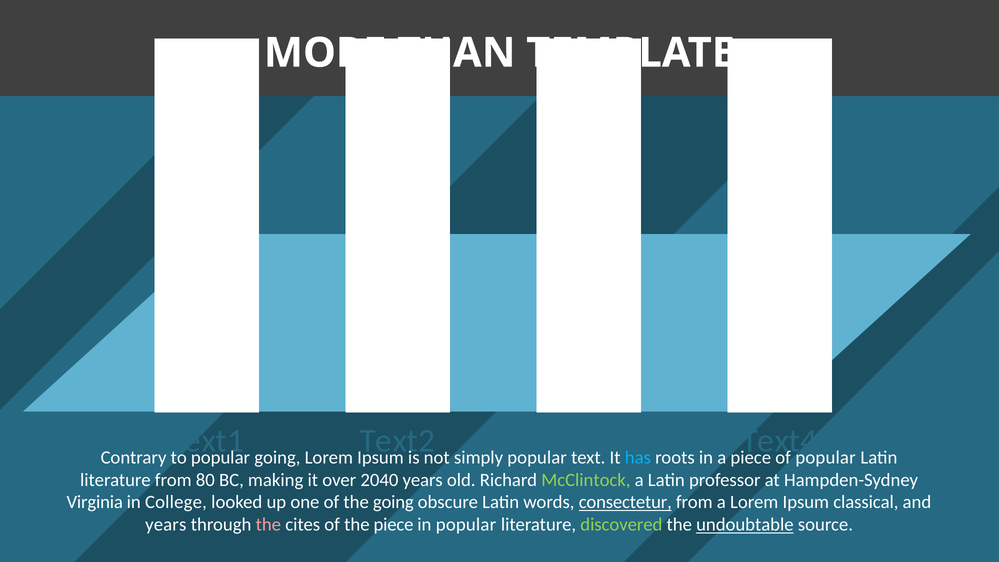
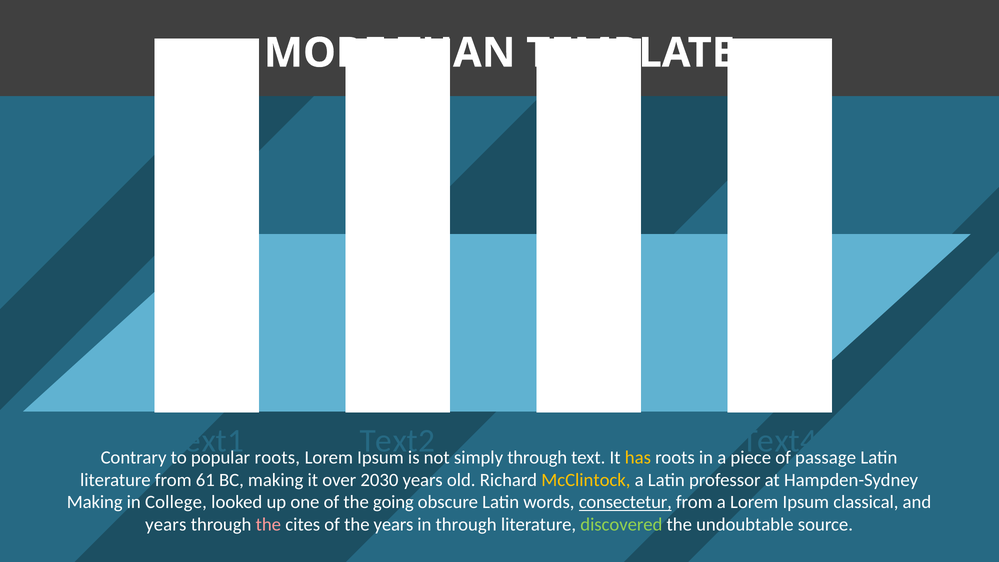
going at (277, 457): going -> roots
simply popular: popular -> through
has colour: light blue -> yellow
popular at (826, 457): popular -> passage
80: 80 -> 61
2040: 2040 -> 2030
McClintock colour: light green -> yellow
Virginia at (95, 502): Virginia -> Making
the piece: piece -> years
in popular: popular -> through
undoubtable underline: present -> none
